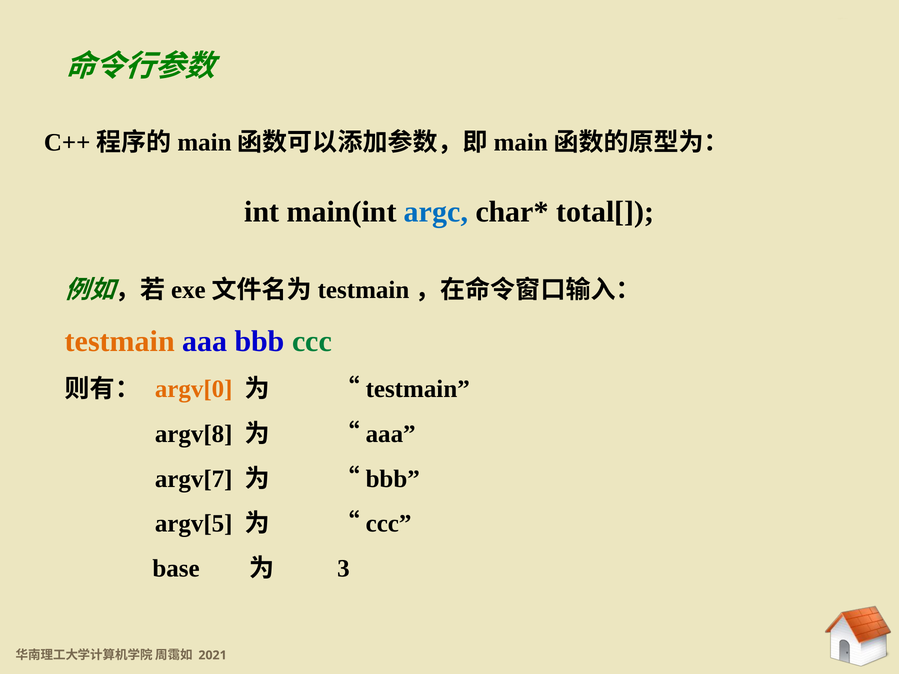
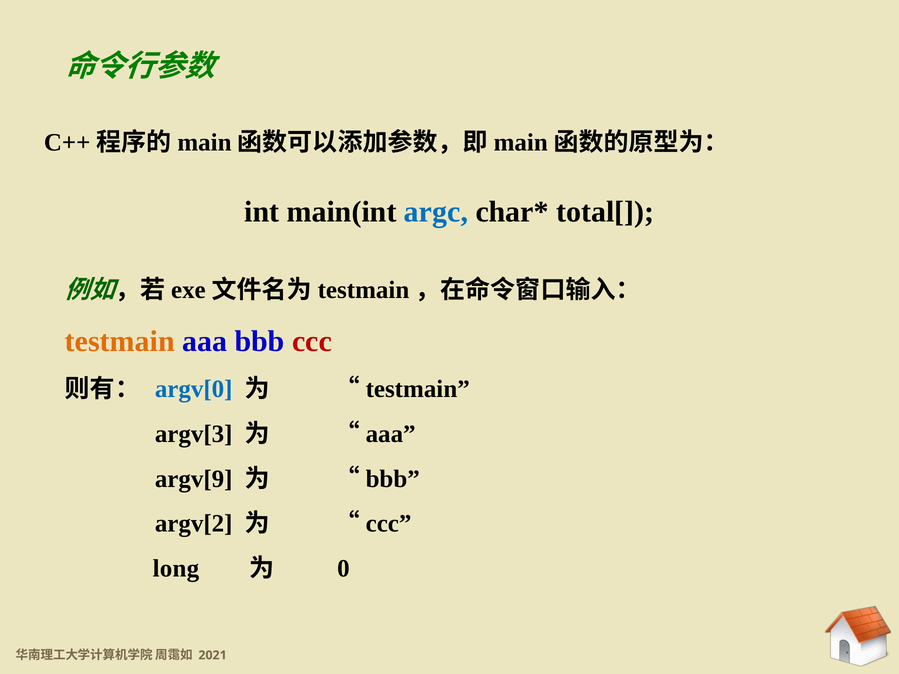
ccc at (312, 341) colour: green -> red
argv[0 colour: orange -> blue
argv[8: argv[8 -> argv[3
argv[7: argv[7 -> argv[9
argv[5: argv[5 -> argv[2
base: base -> long
3: 3 -> 0
